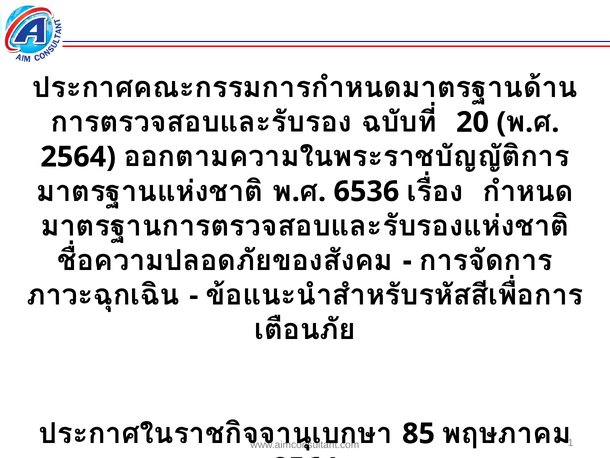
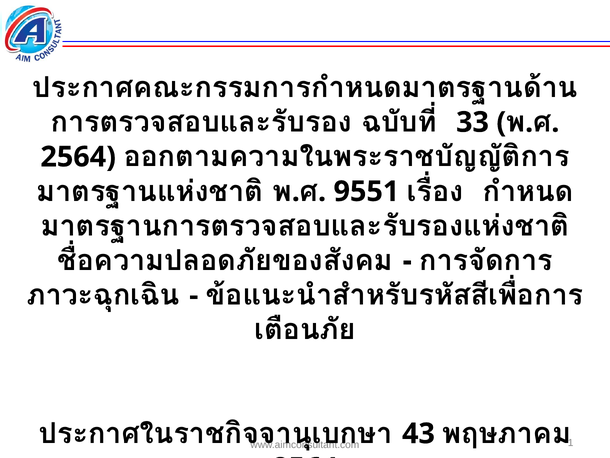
20: 20 -> 33
6536: 6536 -> 9551
85: 85 -> 43
